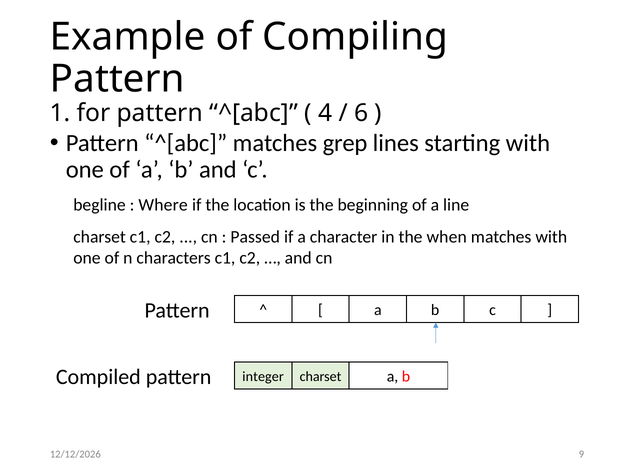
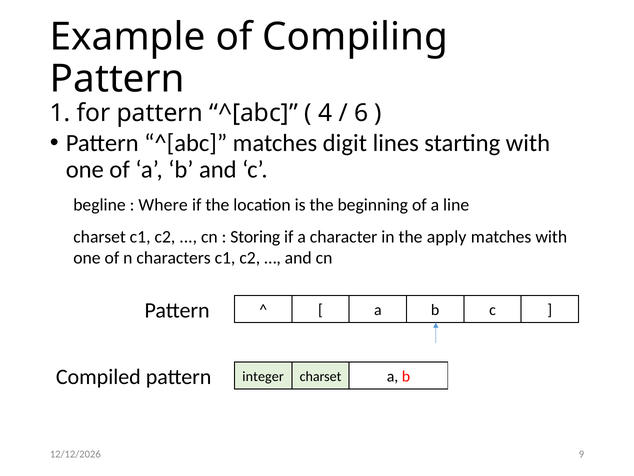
grep: grep -> digit
Passed: Passed -> Storing
when: when -> apply
